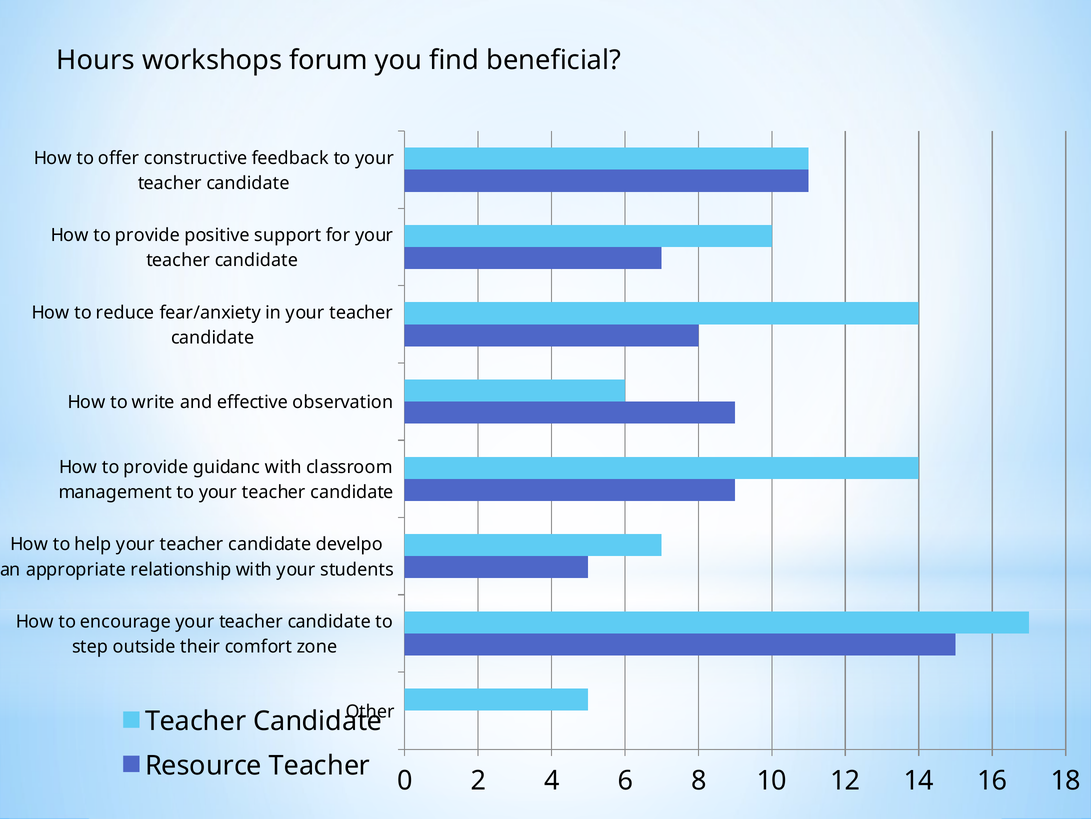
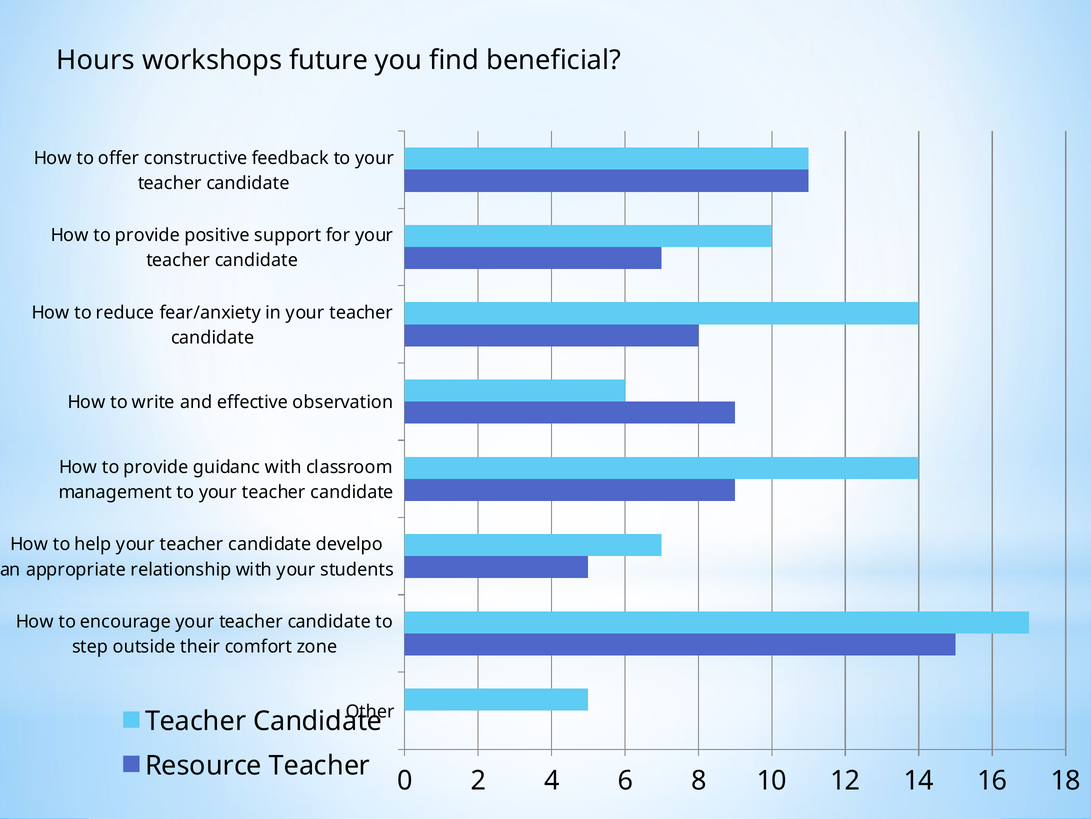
forum: forum -> future
